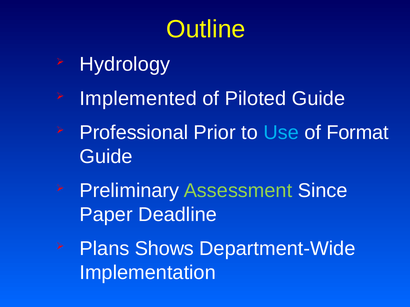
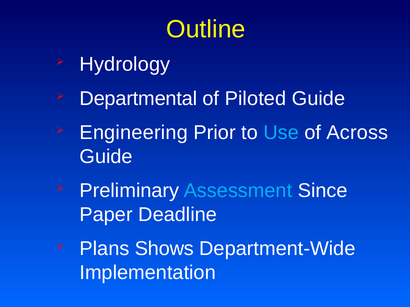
Implemented: Implemented -> Departmental
Professional: Professional -> Engineering
Format: Format -> Across
Assessment colour: light green -> light blue
